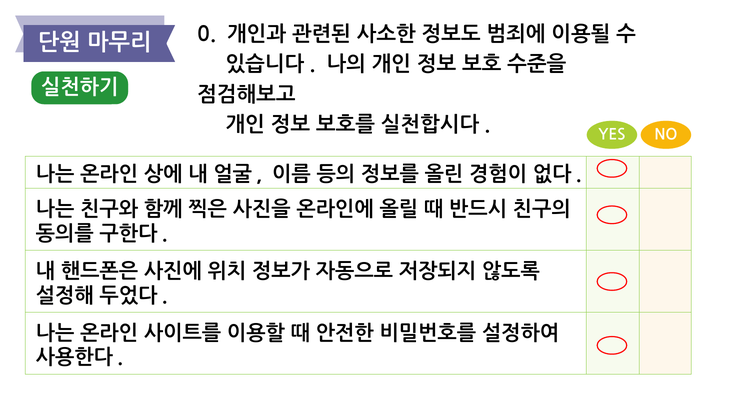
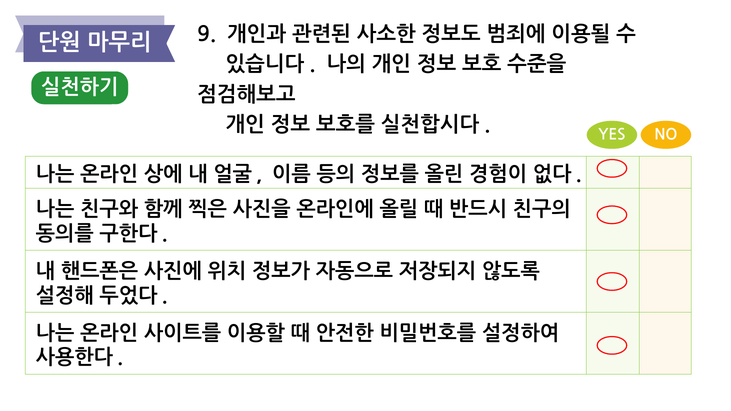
0: 0 -> 9
